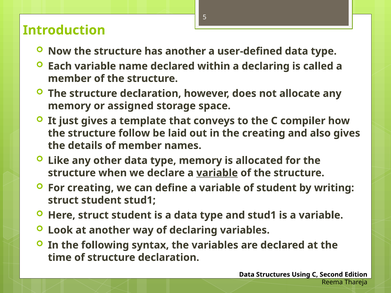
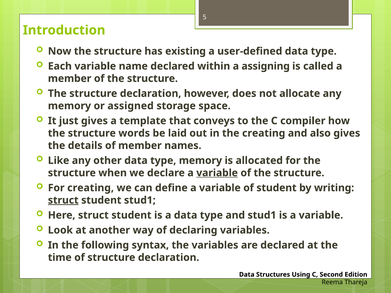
has another: another -> existing
a declaring: declaring -> assigning
follow: follow -> words
struct at (63, 200) underline: none -> present
